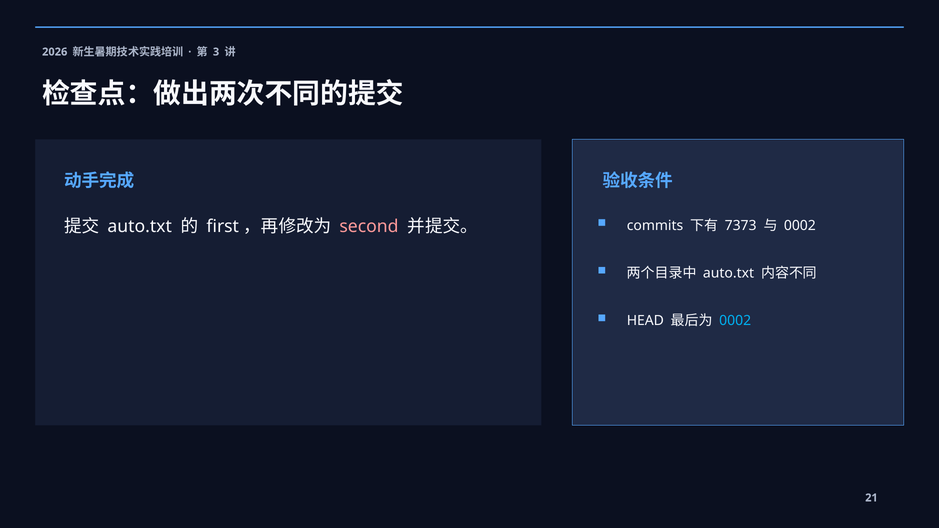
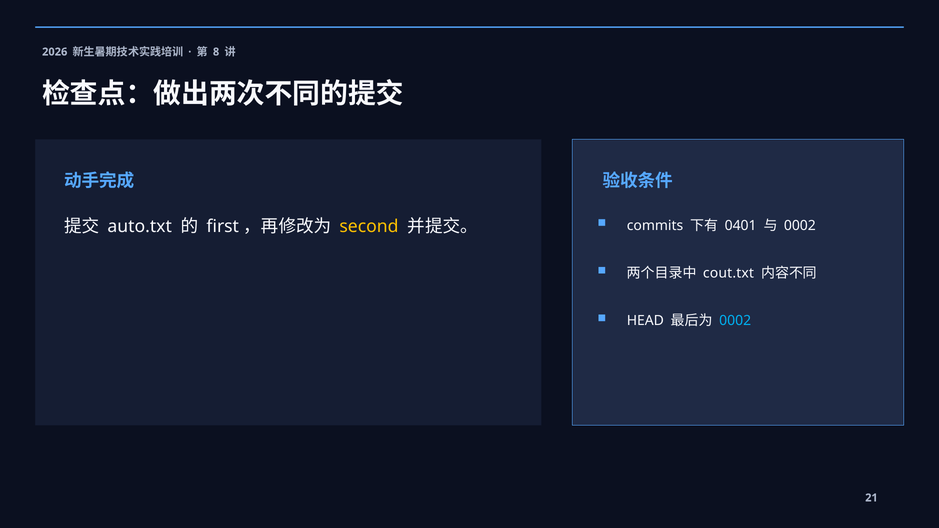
3: 3 -> 8
second colour: pink -> yellow
7373: 7373 -> 0401
auto.txt at (729, 273): auto.txt -> cout.txt
